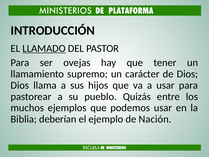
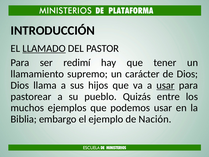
ovejas: ovejas -> redimí
usar at (166, 85) underline: none -> present
deberían: deberían -> embargo
